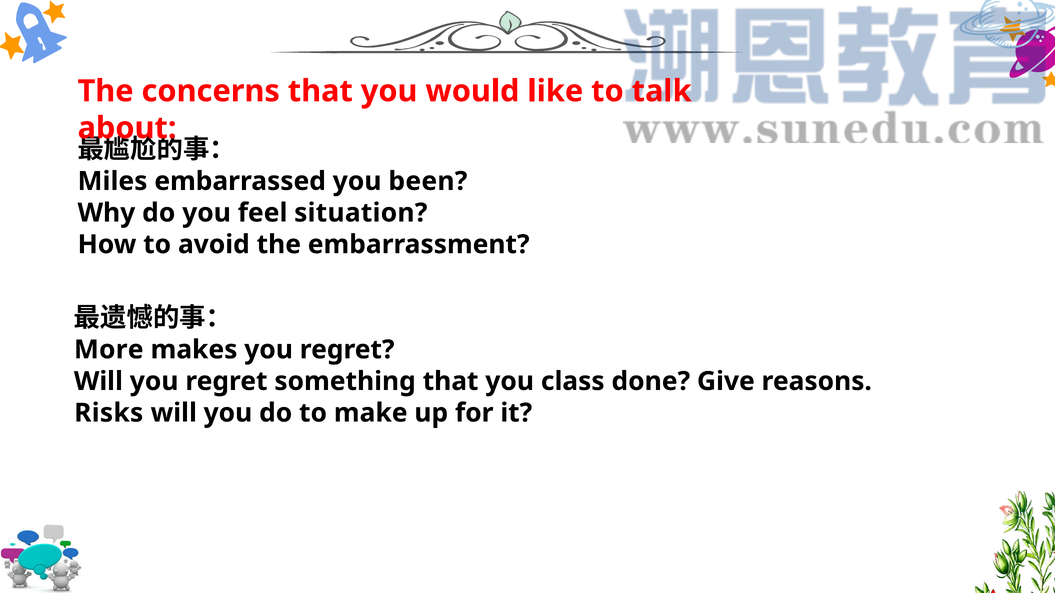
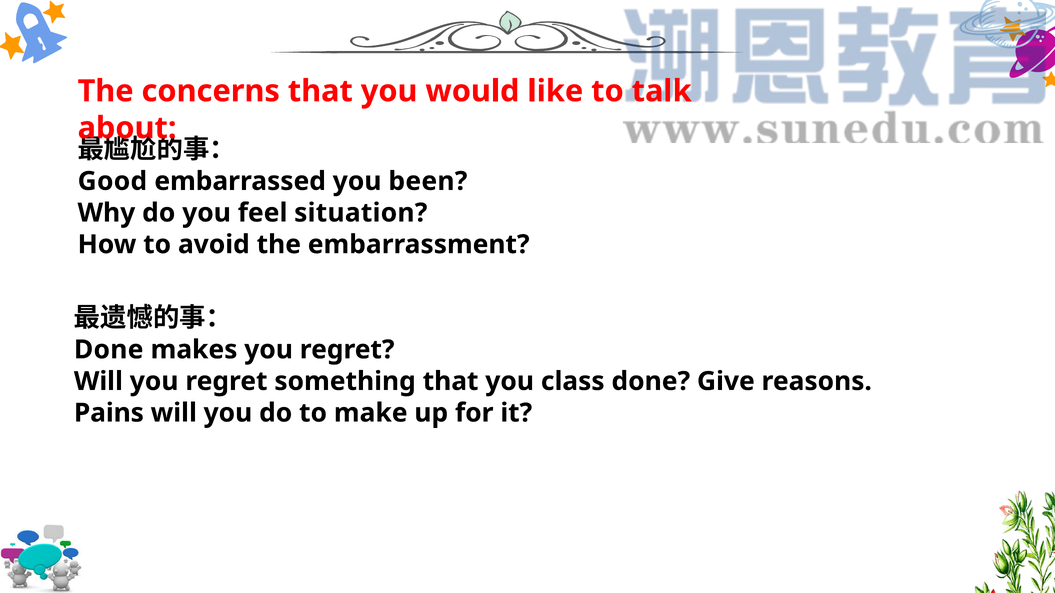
Miles: Miles -> Good
More at (109, 350): More -> Done
Risks: Risks -> Pains
